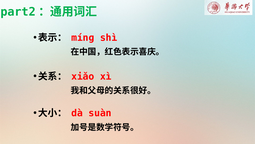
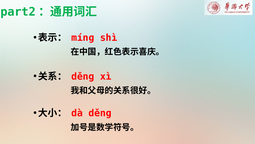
xiǎo: xiǎo -> děng
suàn: suàn -> děnɡ
